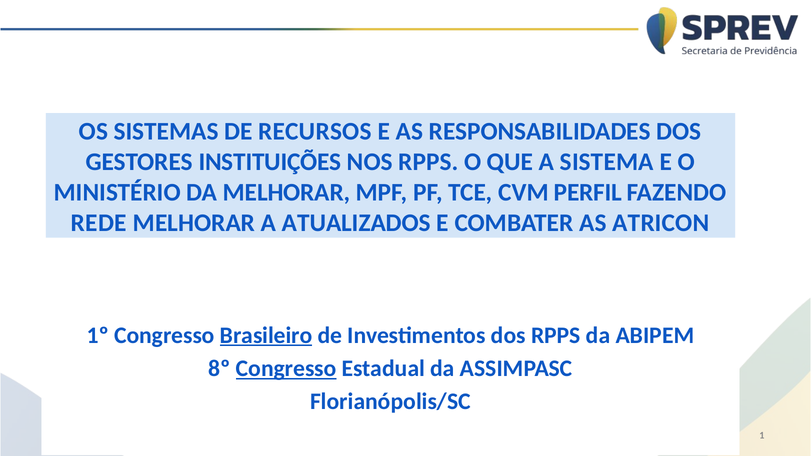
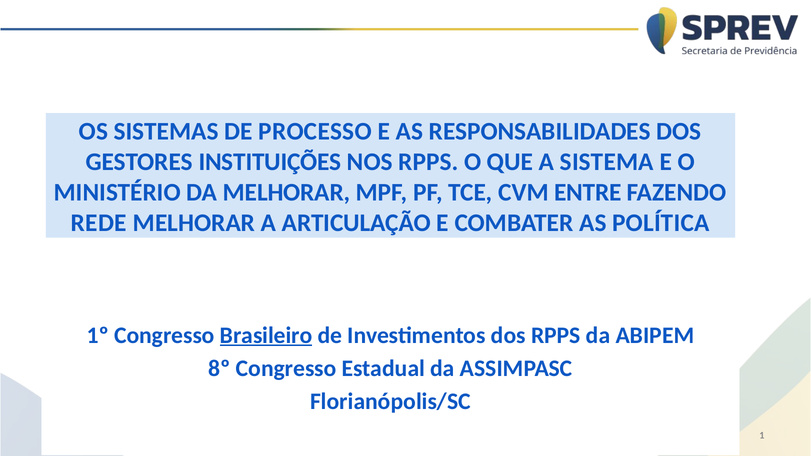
RECURSOS: RECURSOS -> PROCESSO
PERFIL: PERFIL -> ENTRE
ATUALIZADOS: ATUALIZADOS -> ARTICULAÇÃO
ATRICON: ATRICON -> POLÍTICA
Congresso at (286, 369) underline: present -> none
